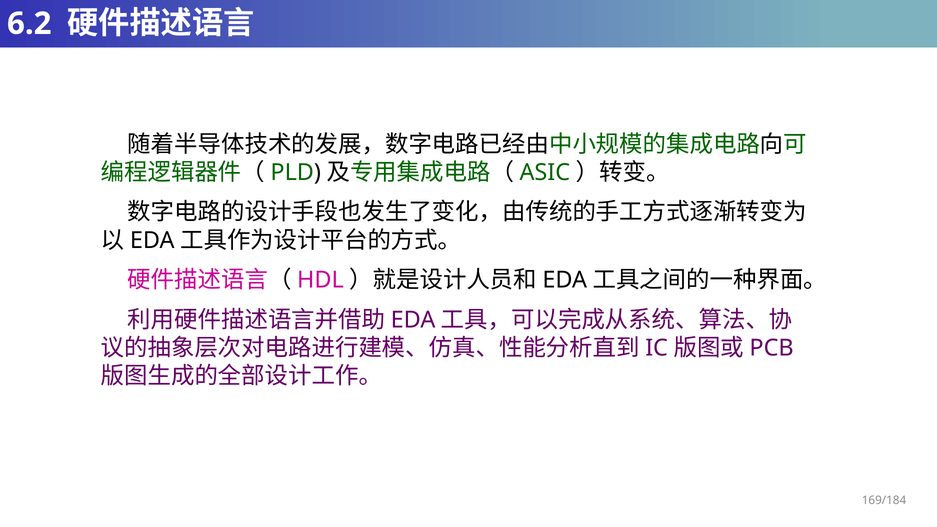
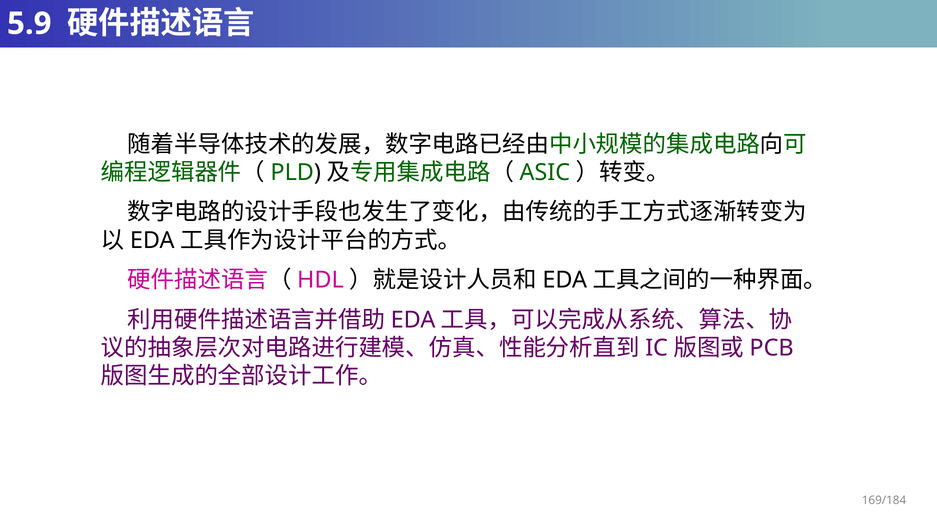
6.2: 6.2 -> 5.9
